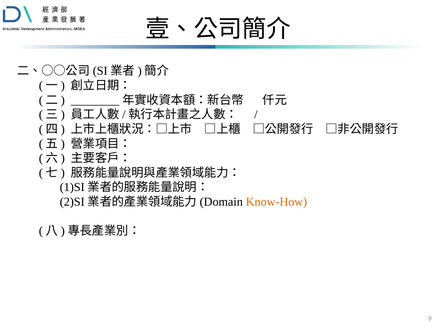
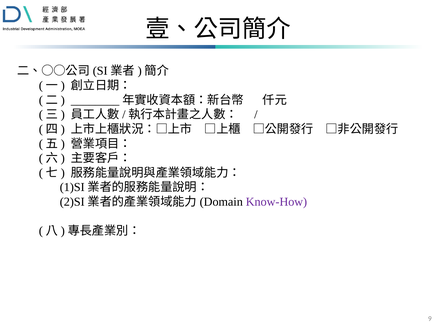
Know-How colour: orange -> purple
